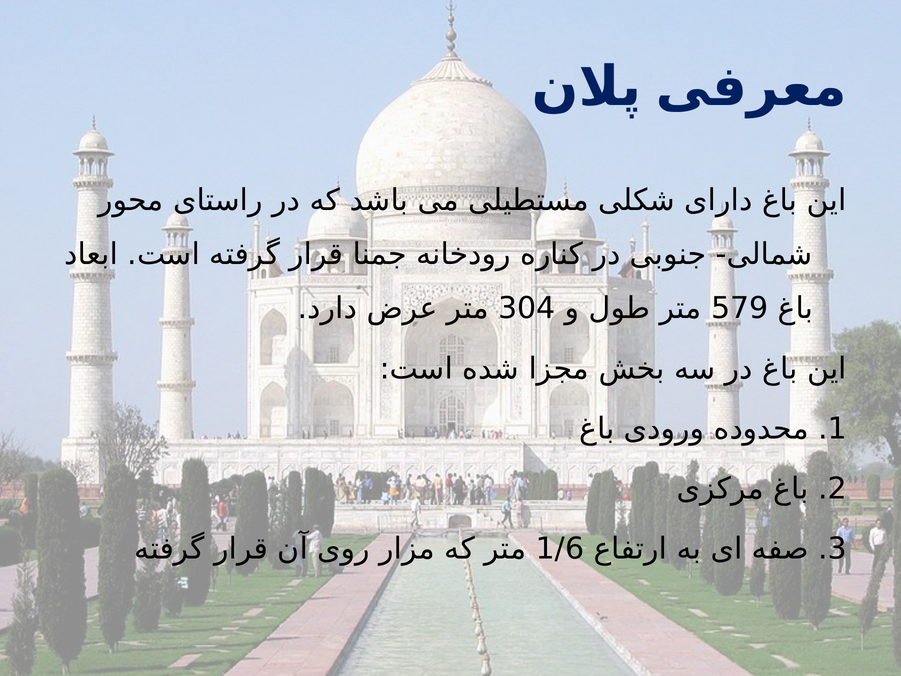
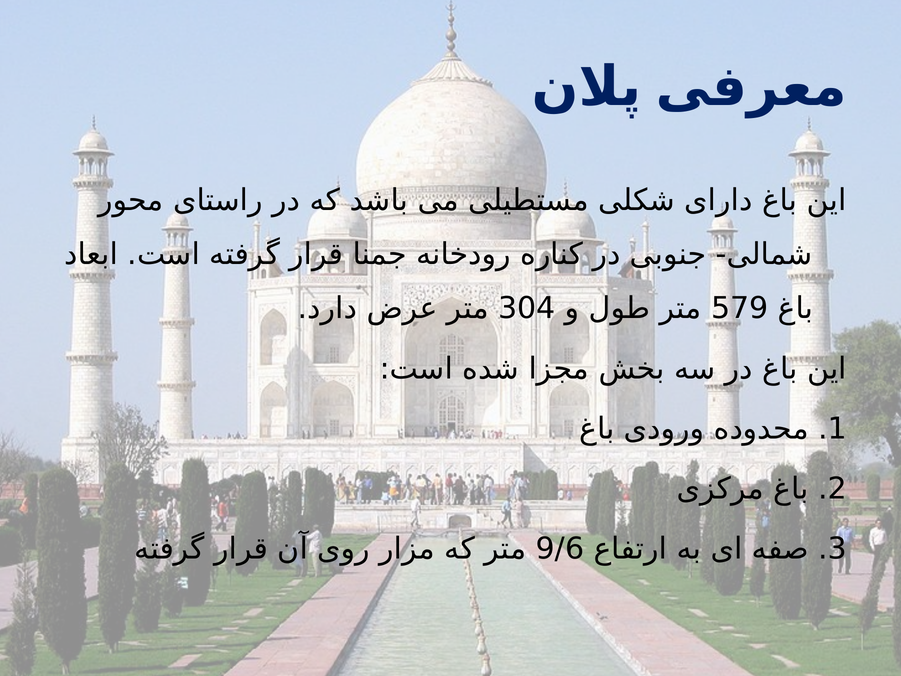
1/6: 1/6 -> 9/6
